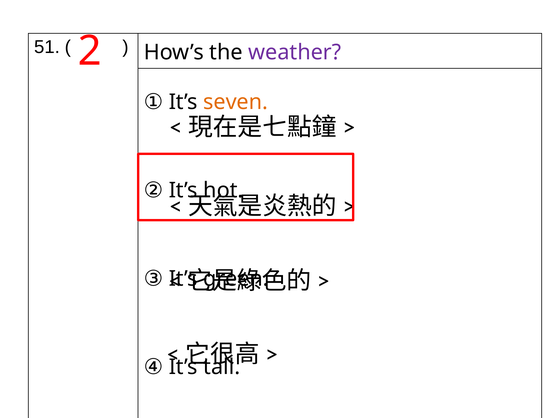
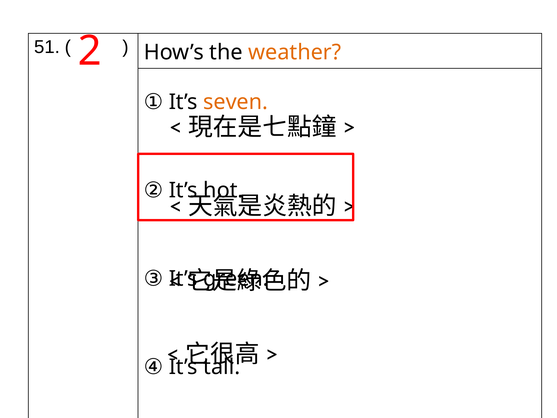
weather colour: purple -> orange
